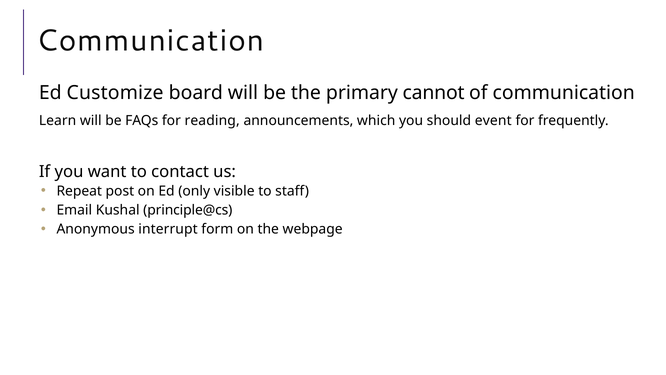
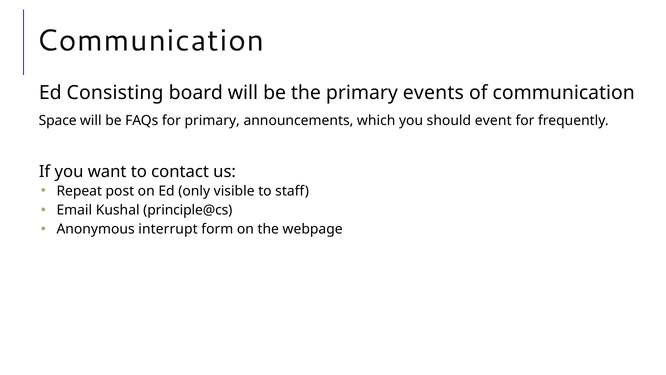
Customize: Customize -> Consisting
cannot: cannot -> events
Learn: Learn -> Space
for reading: reading -> primary
